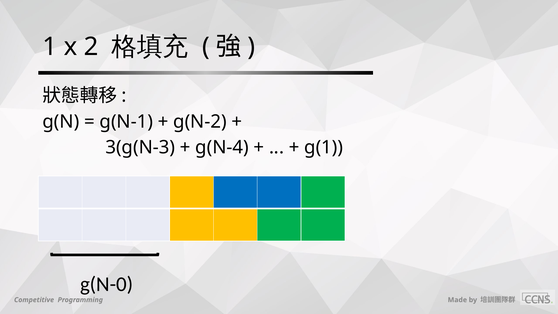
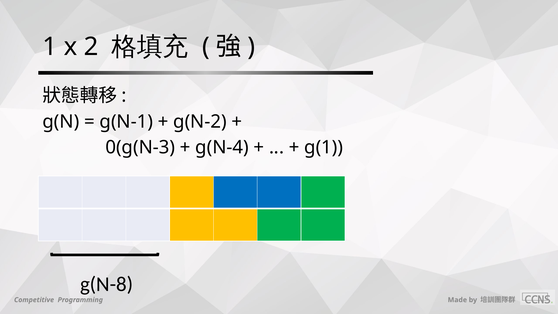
3(g(N-3: 3(g(N-3 -> 0(g(N-3
g(N-0: g(N-0 -> g(N-8
